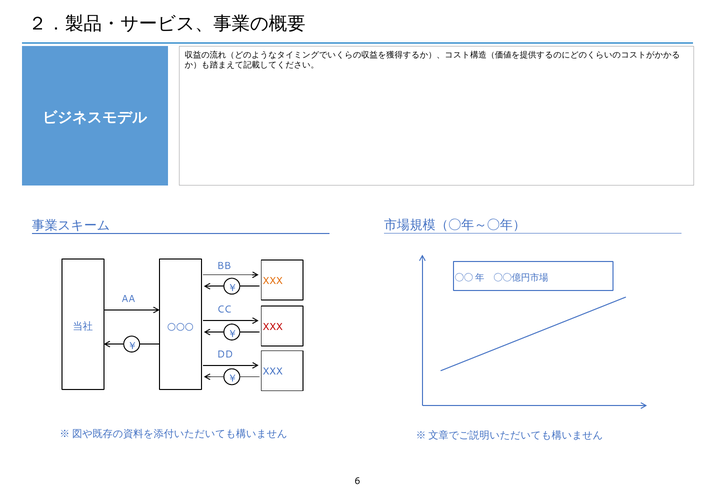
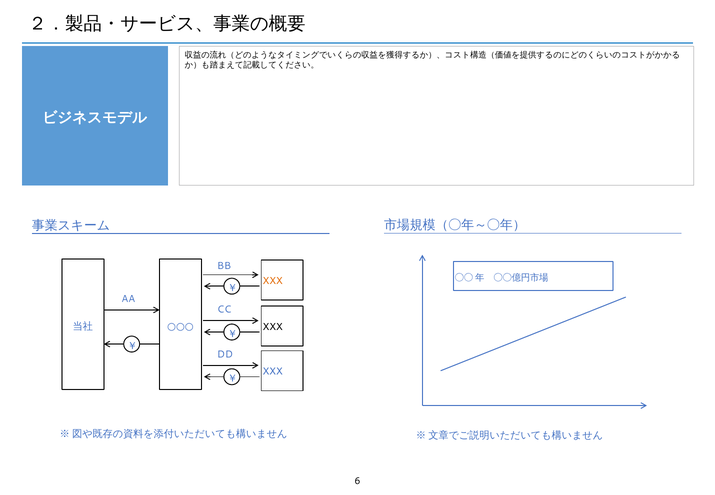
XXX at (273, 327) colour: red -> black
